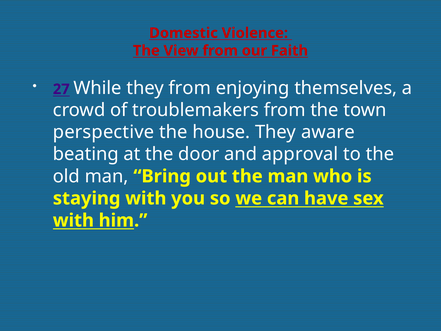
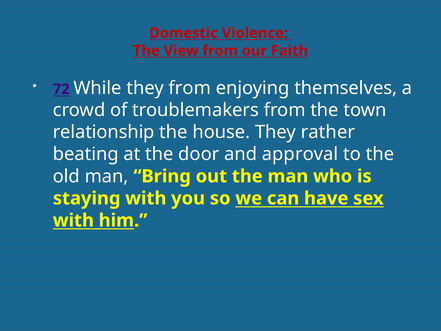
27: 27 -> 72
perspective: perspective -> relationship
aware: aware -> rather
